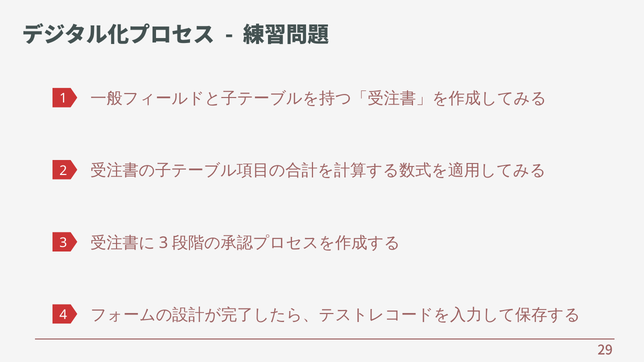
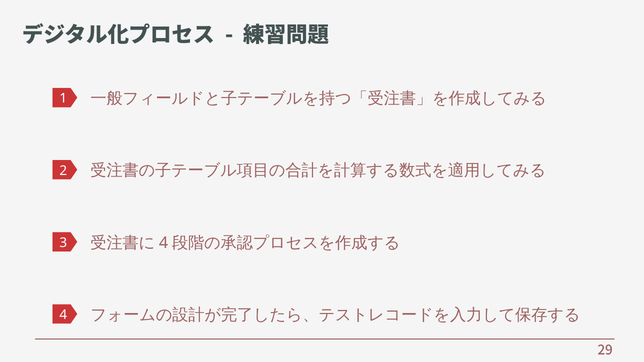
3 at (164, 243): 3 -> 4
